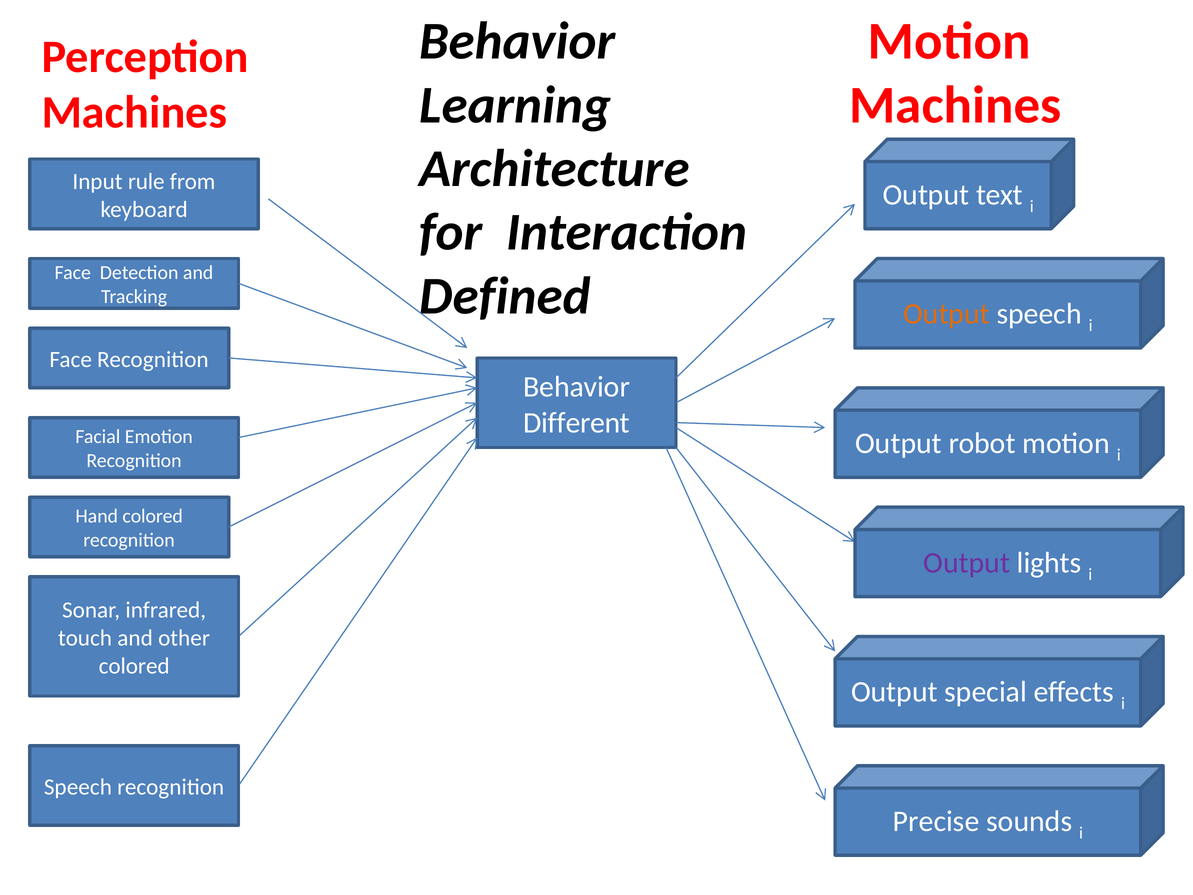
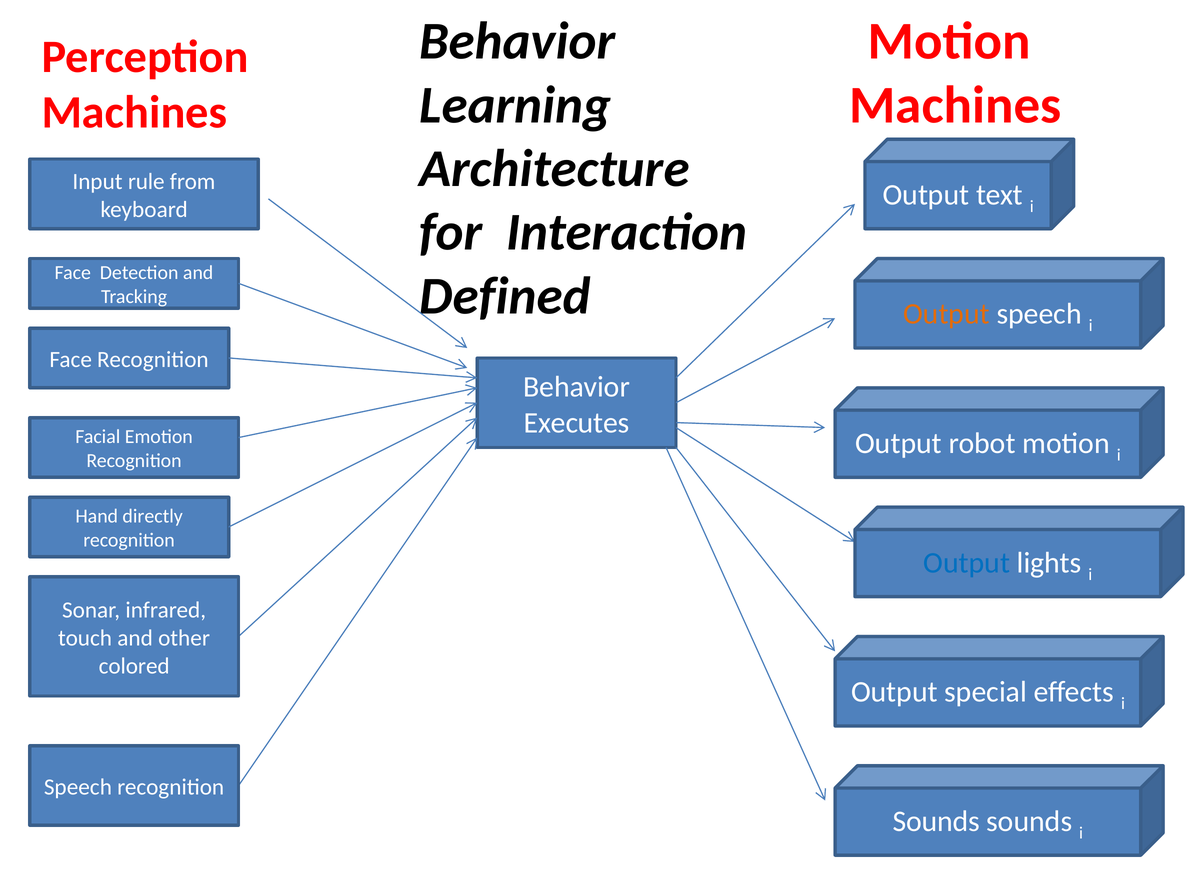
Different: Different -> Executes
Hand colored: colored -> directly
Output at (967, 563) colour: purple -> blue
Precise at (936, 821): Precise -> Sounds
